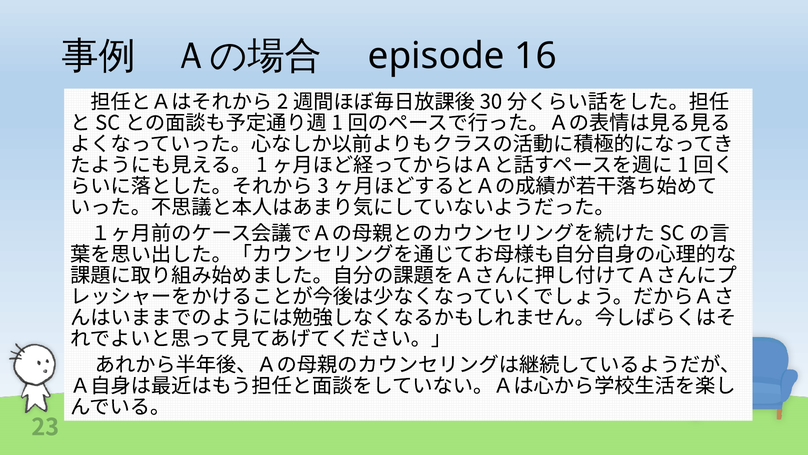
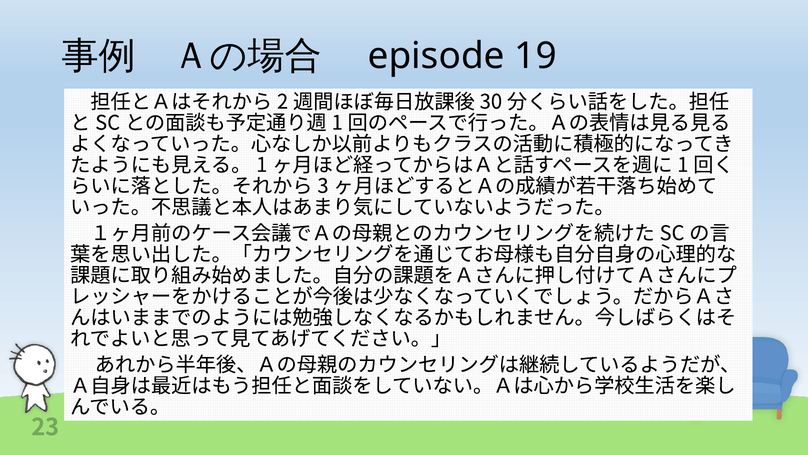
16: 16 -> 19
